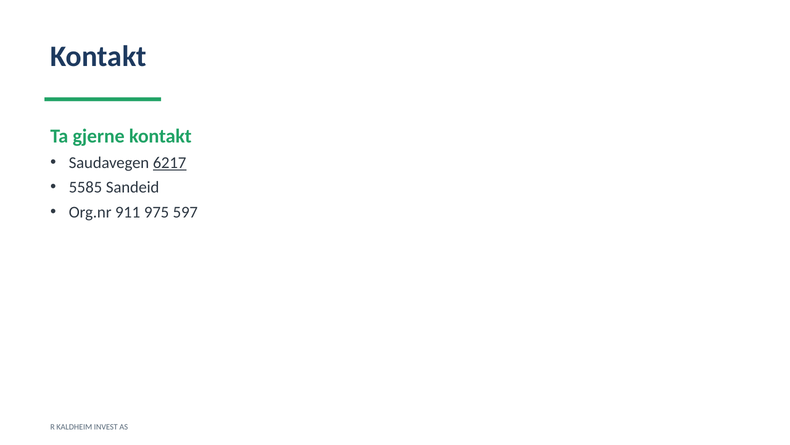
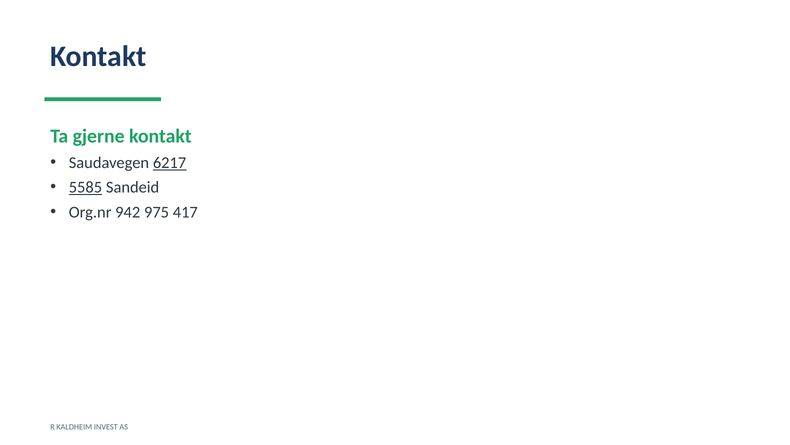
5585 underline: none -> present
911: 911 -> 942
597: 597 -> 417
